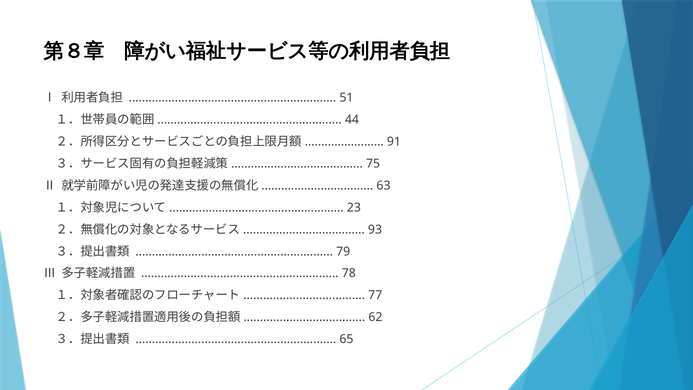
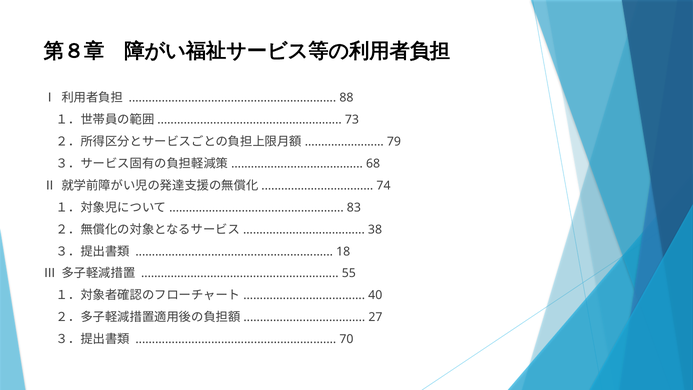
51: 51 -> 88
44: 44 -> 73
91: 91 -> 79
75: 75 -> 68
63: 63 -> 74
23: 23 -> 83
93: 93 -> 38
79: 79 -> 18
78: 78 -> 55
77: 77 -> 40
62: 62 -> 27
65: 65 -> 70
